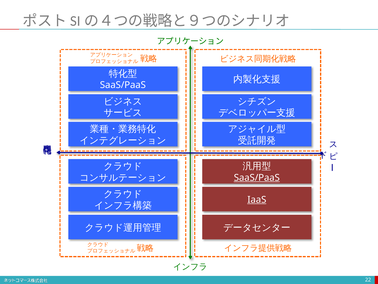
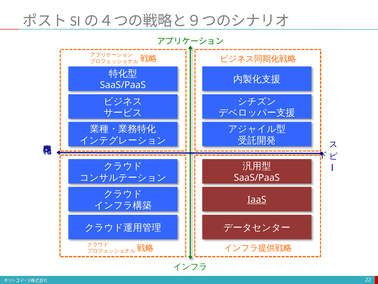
SaaS/PaaS at (257, 177) underline: present -> none
